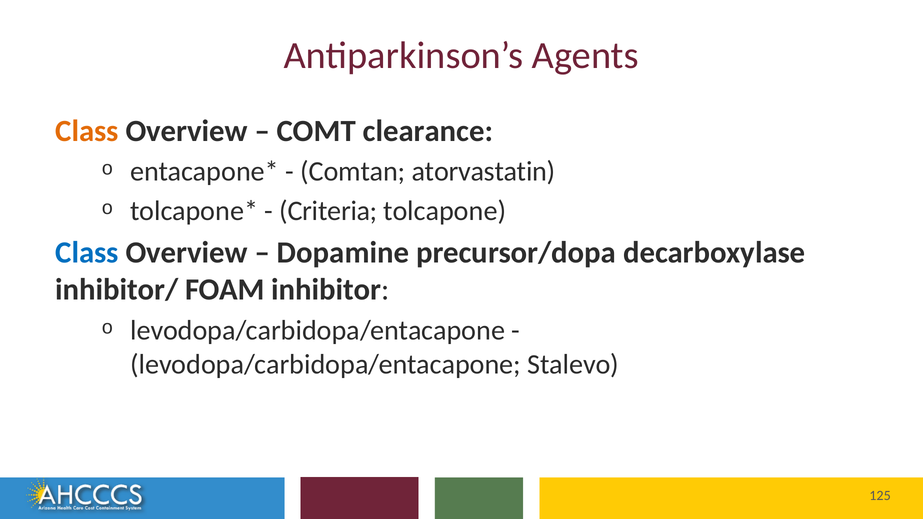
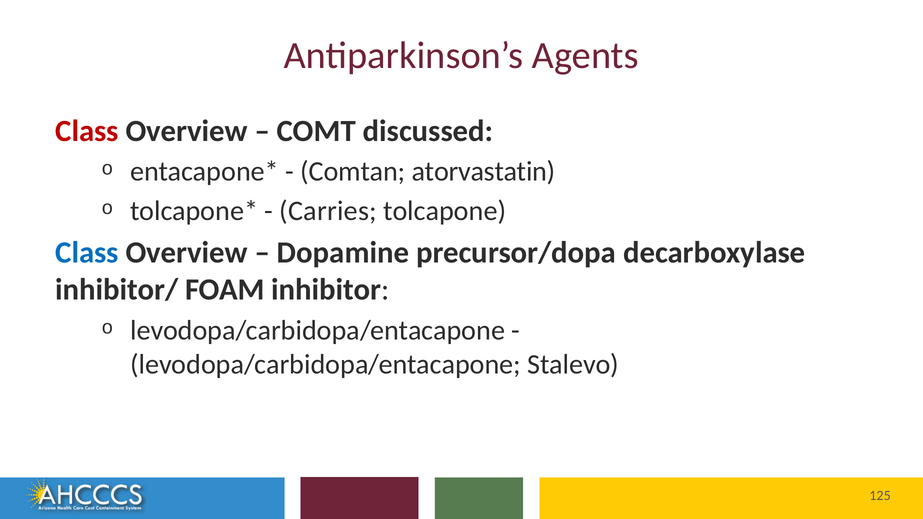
Class at (87, 131) colour: orange -> red
clearance: clearance -> discussed
Criteria: Criteria -> Carries
